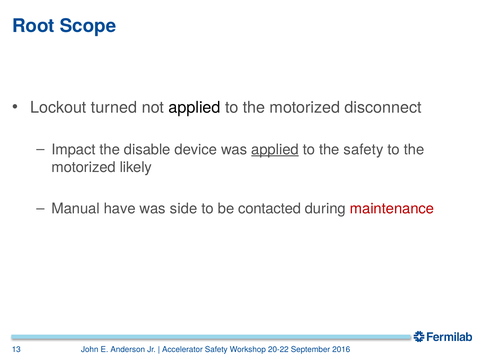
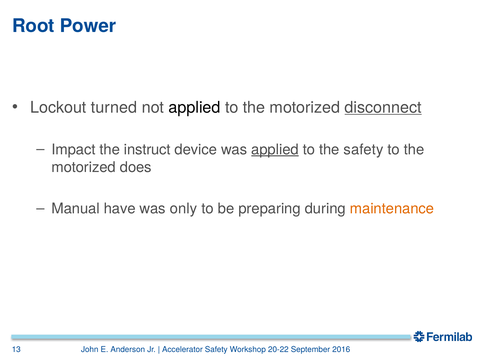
Scope: Scope -> Power
disconnect underline: none -> present
disable: disable -> instruct
likely: likely -> does
side: side -> only
contacted: contacted -> preparing
maintenance colour: red -> orange
